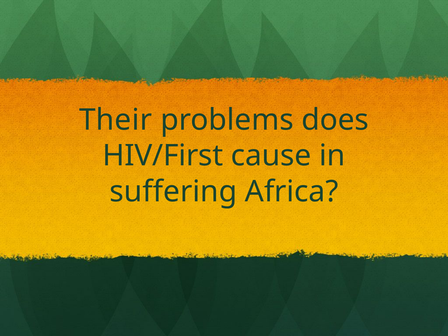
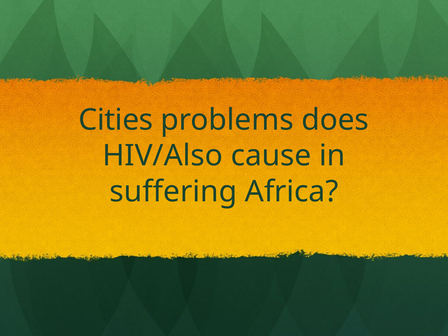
Their: Their -> Cities
HIV/First: HIV/First -> HIV/Also
